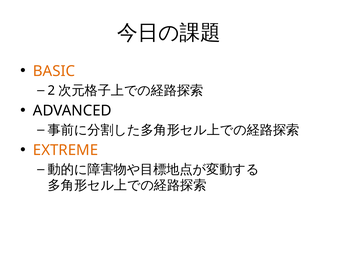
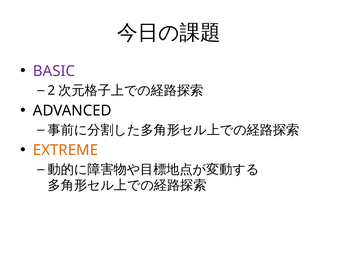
BASIC colour: orange -> purple
